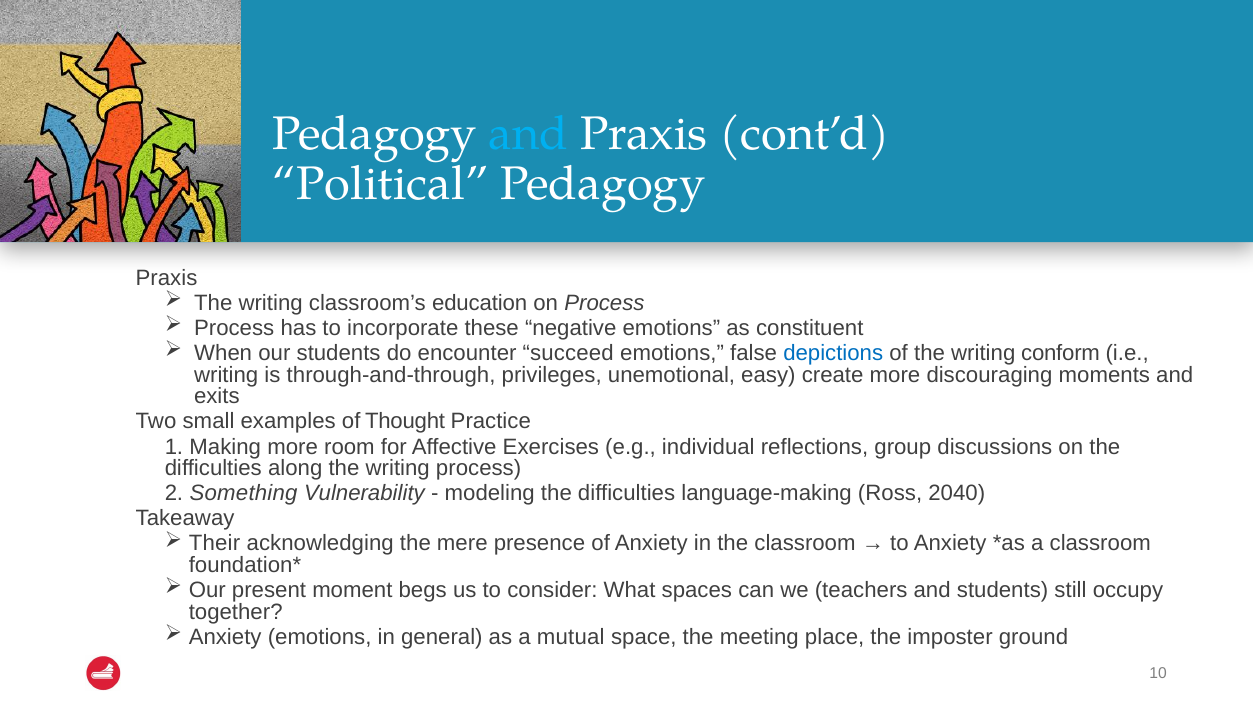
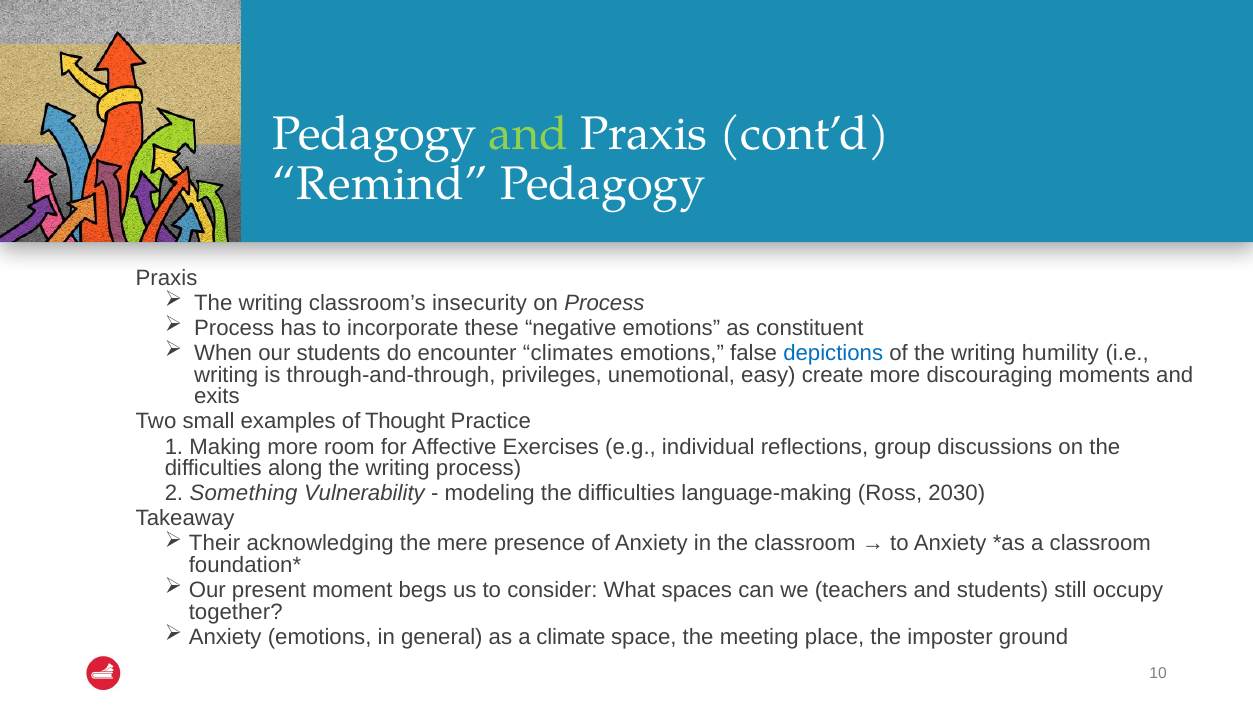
and at (529, 134) colour: light blue -> light green
Political: Political -> Remind
education: education -> insecurity
succeed: succeed -> climates
conform: conform -> humility
2040: 2040 -> 2030
mutual: mutual -> climate
